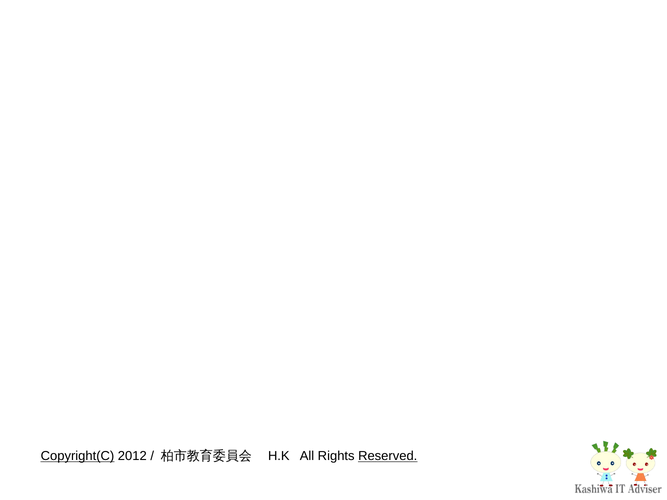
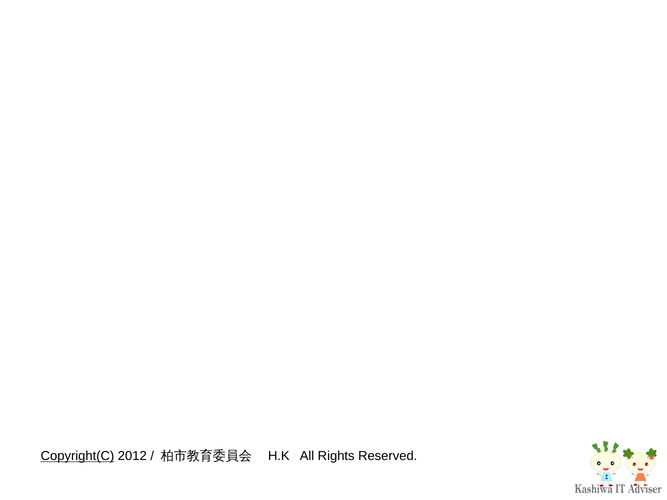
Reserved underline: present -> none
